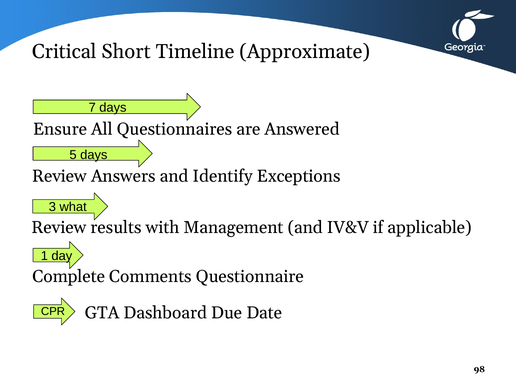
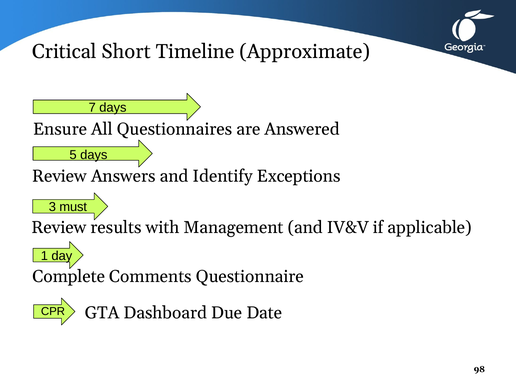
what: what -> must
